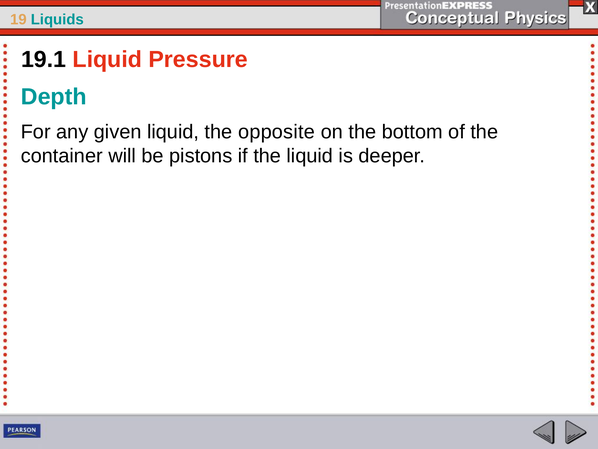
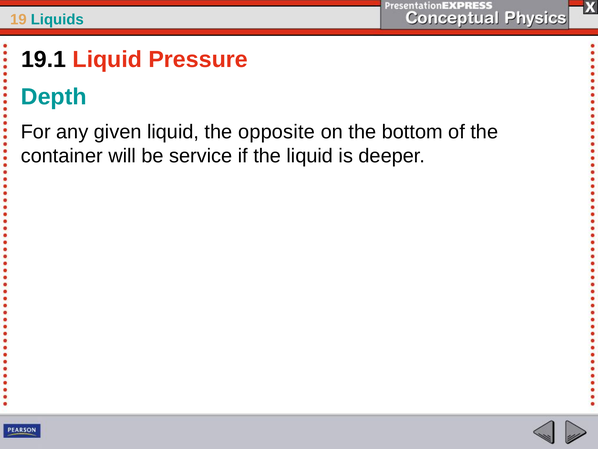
pistons: pistons -> service
